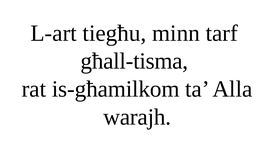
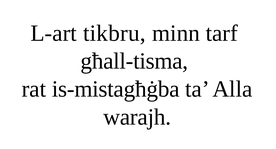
tiegħu: tiegħu -> tikbru
is-għamilkom: is-għamilkom -> is-mistagħġba
